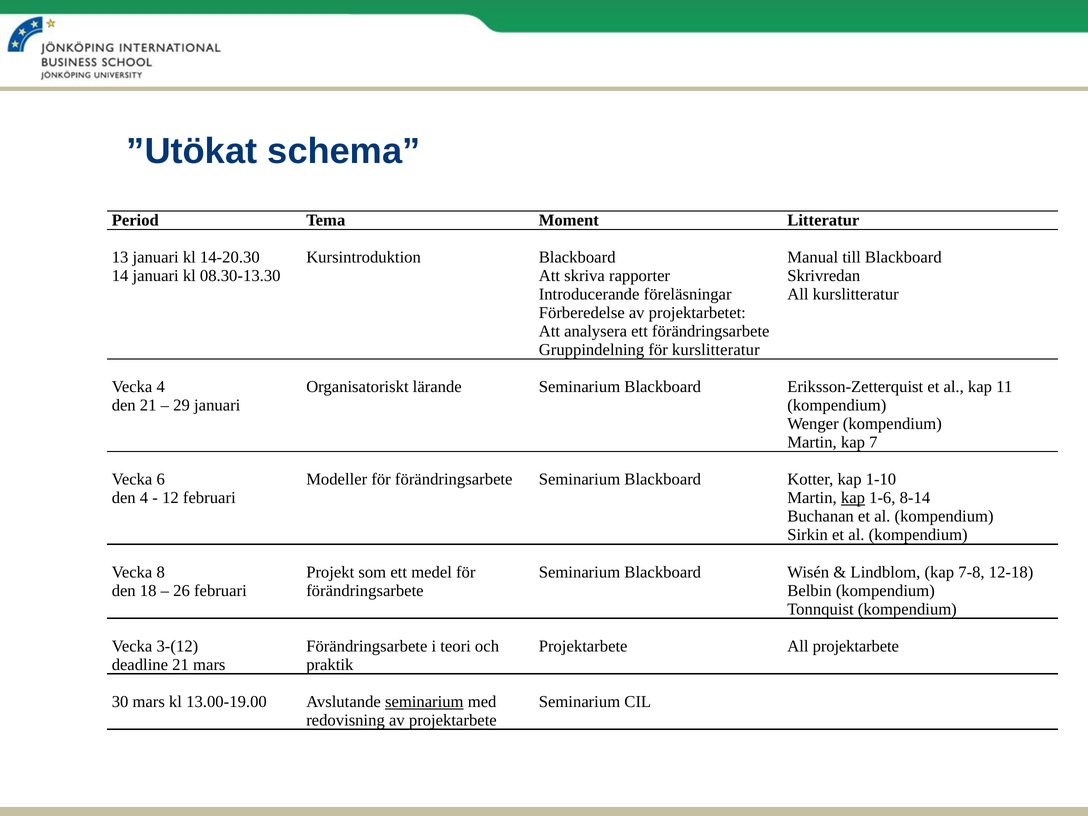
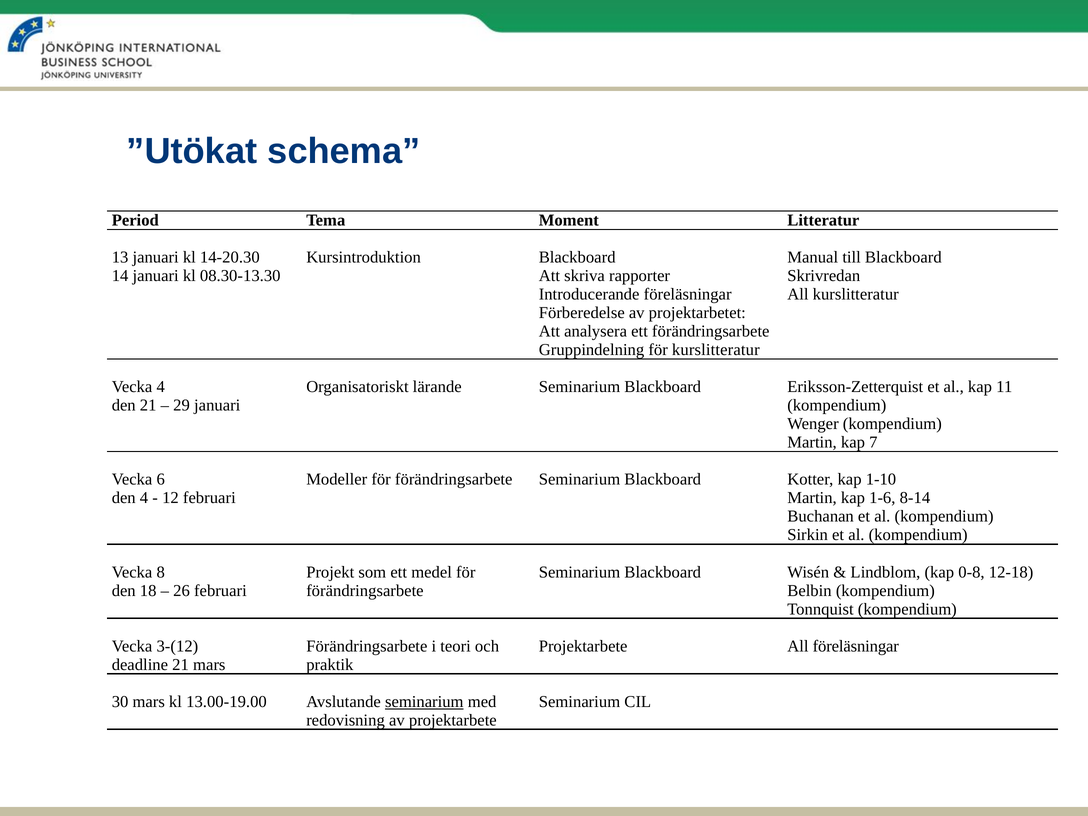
kap at (853, 498) underline: present -> none
7-8: 7-8 -> 0-8
All projektarbete: projektarbete -> föreläsningar
